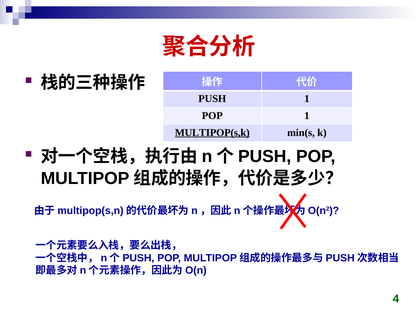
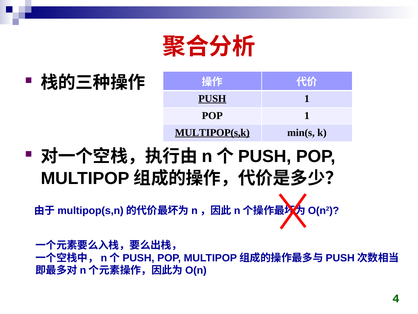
PUSH at (212, 98) underline: none -> present
